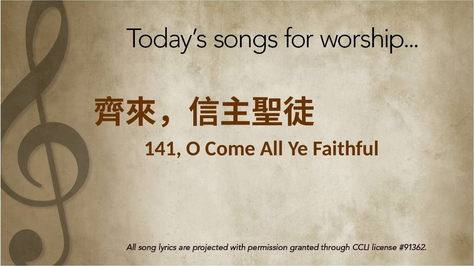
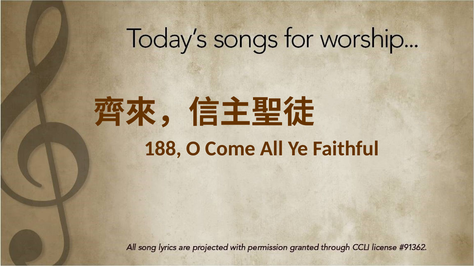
141: 141 -> 188
